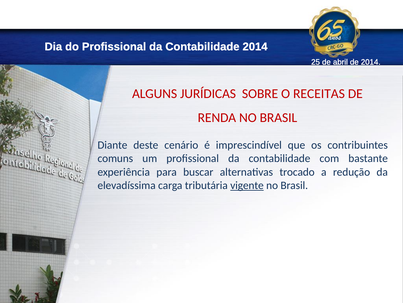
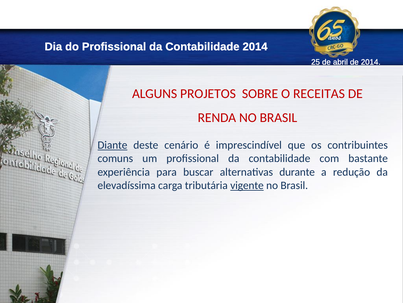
JURÍDICAS: JURÍDICAS -> PROJETOS
Diante underline: none -> present
trocado: trocado -> durante
